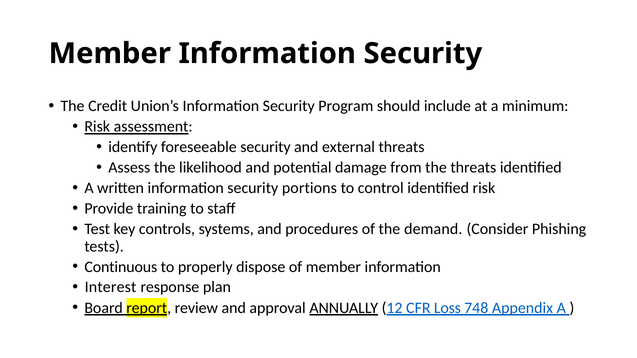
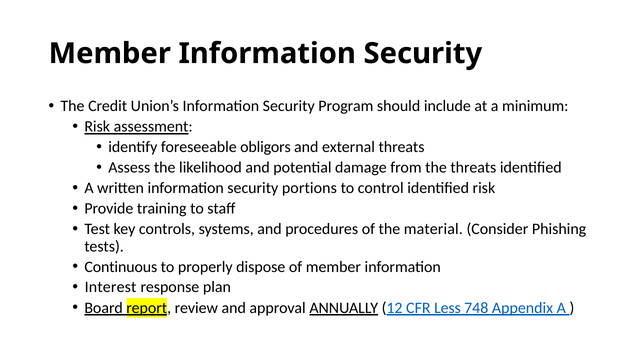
foreseeable security: security -> obligors
demand: demand -> material
Loss: Loss -> Less
